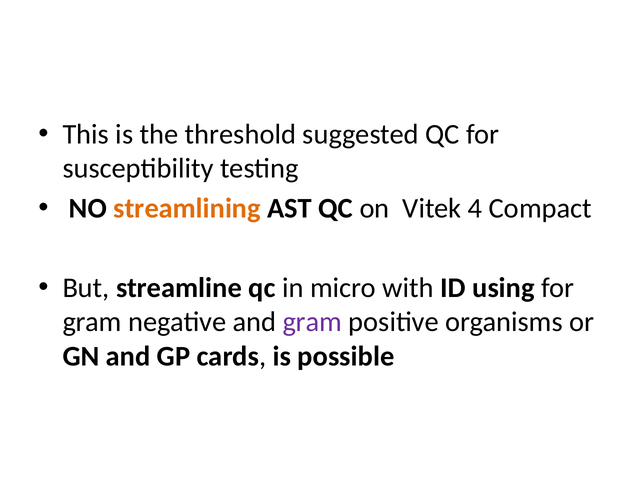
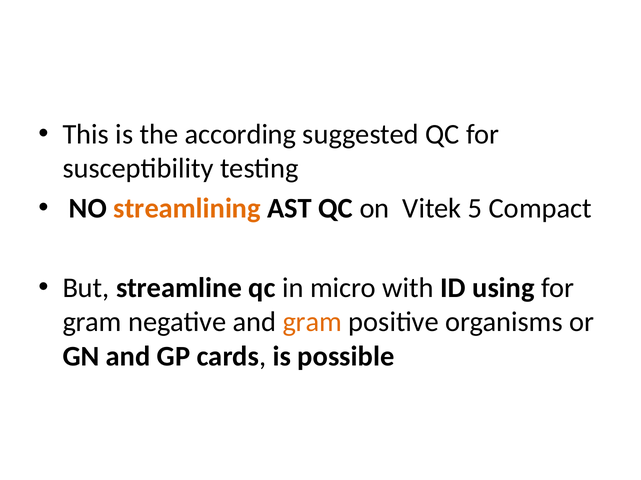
threshold: threshold -> according
4: 4 -> 5
gram at (312, 323) colour: purple -> orange
